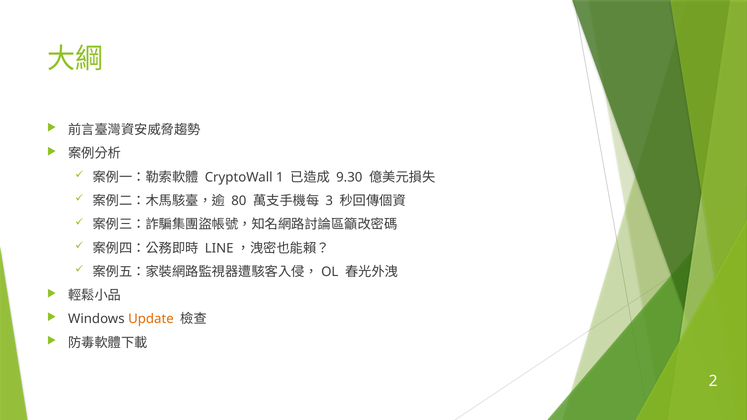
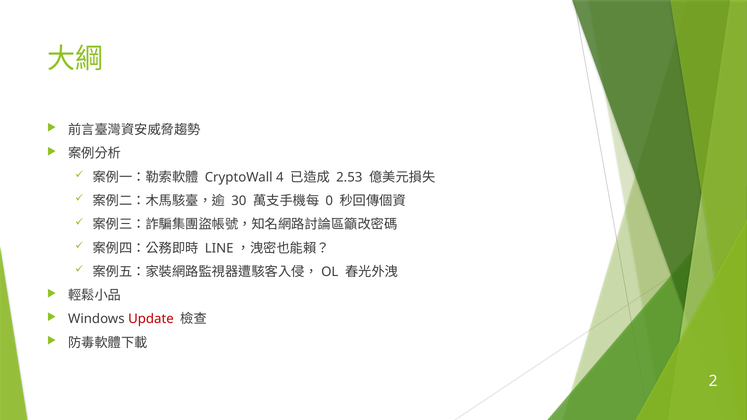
1: 1 -> 4
9.30: 9.30 -> 2.53
80: 80 -> 30
3: 3 -> 0
Update colour: orange -> red
